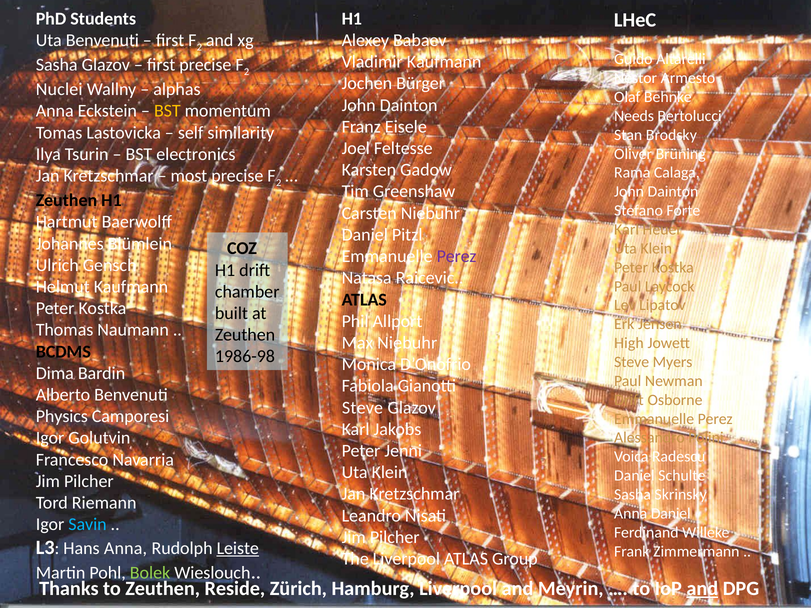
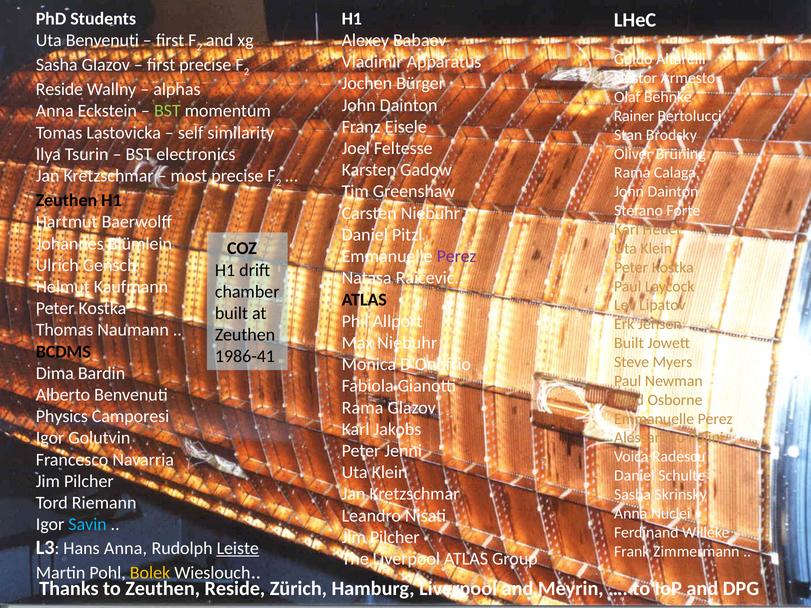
Vladimir Kaufmann: Kaufmann -> Apparatus
Nuclei at (59, 89): Nuclei -> Reside
BST at (167, 111) colour: yellow -> light green
Needs: Needs -> Rainer
High at (629, 343): High -> Built
1986-98: 1986-98 -> 1986-41
Drift at (629, 400): Drift -> Tord
Steve at (362, 408): Steve -> Rama
Anna Daniel: Daniel -> Nuclei
Bolek colour: light green -> yellow
and at (702, 589) underline: present -> none
